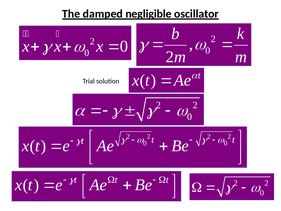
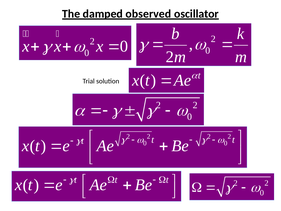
negligible: negligible -> observed
